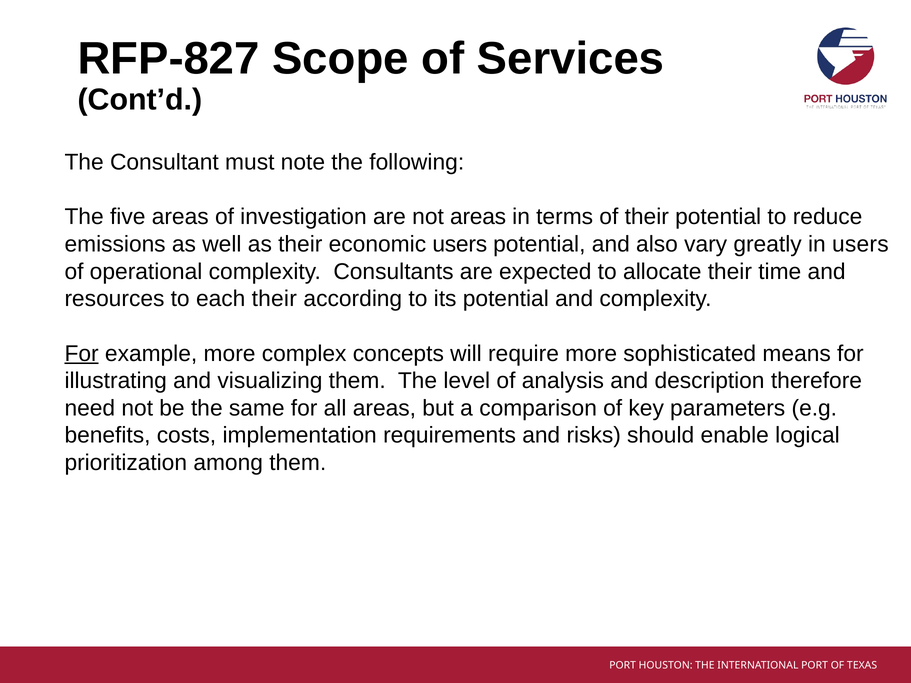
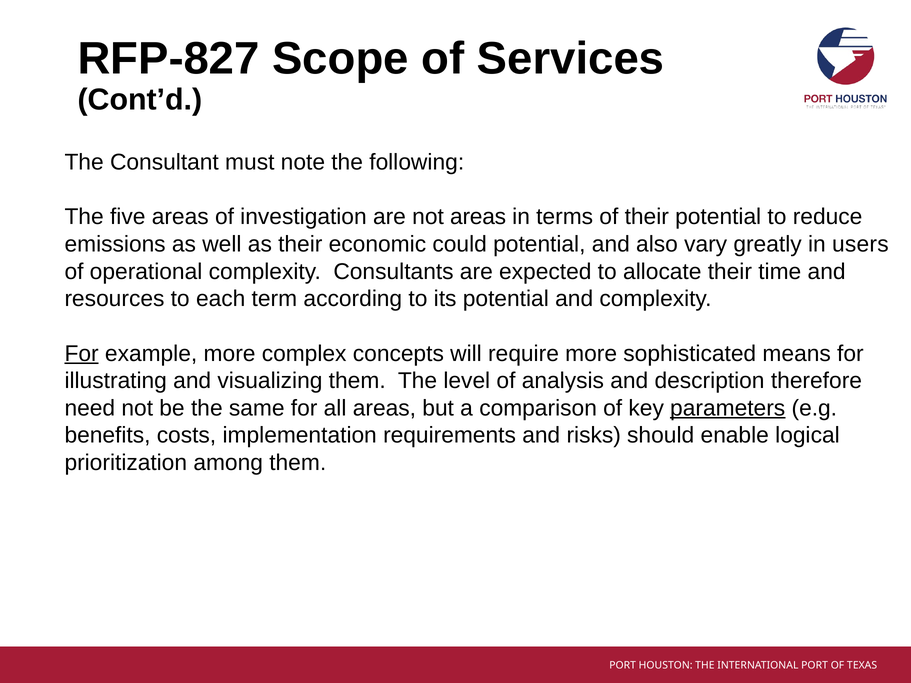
economic users: users -> could
each their: their -> term
parameters underline: none -> present
